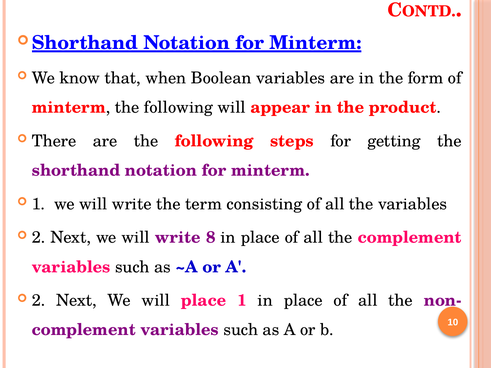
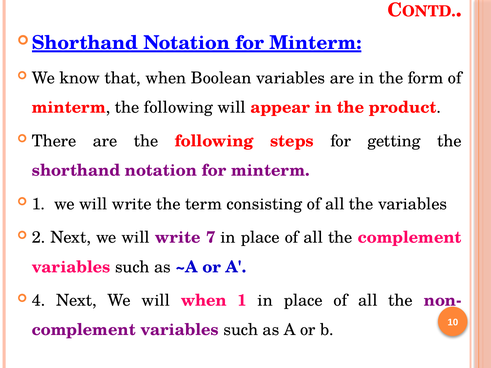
8: 8 -> 7
2 at (39, 301): 2 -> 4
will place: place -> when
